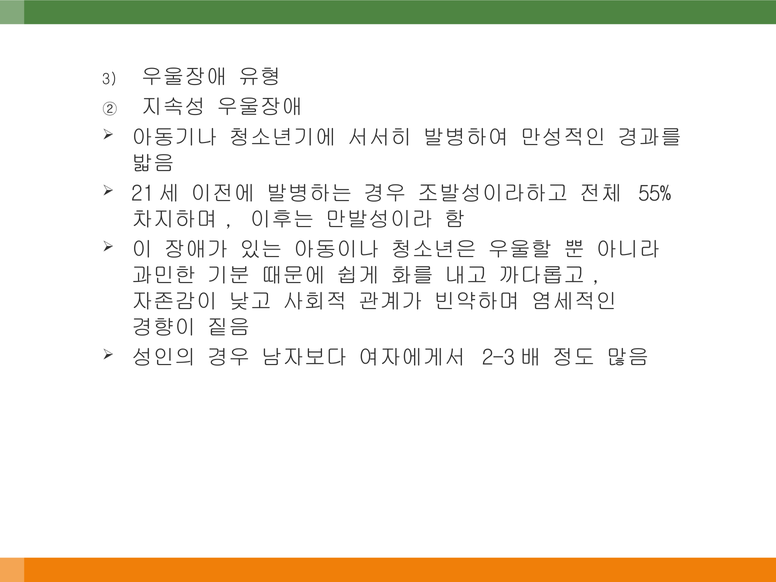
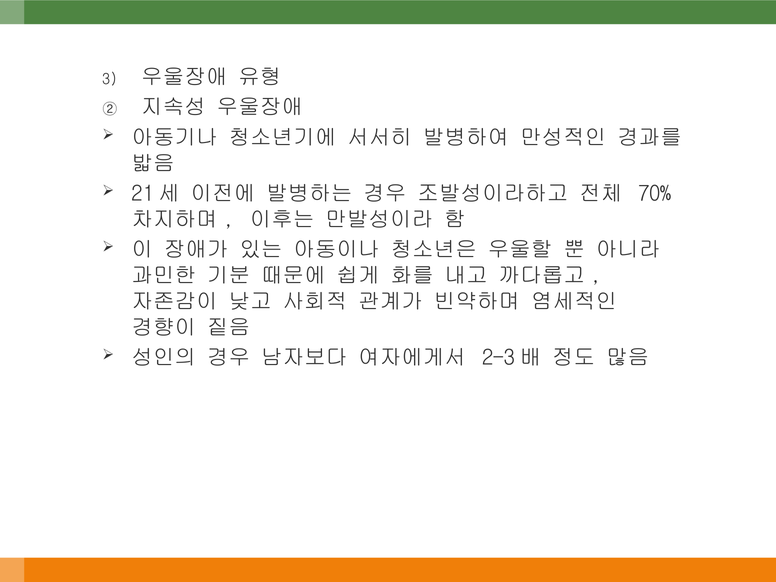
55%: 55% -> 70%
